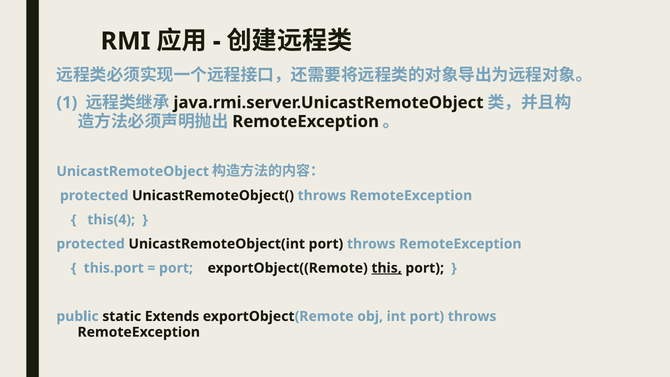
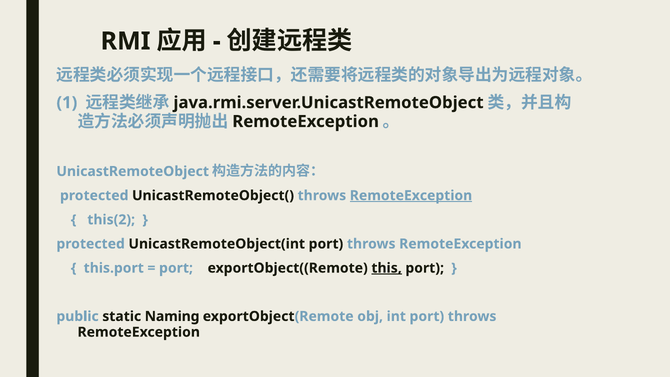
RemoteException at (411, 195) underline: none -> present
this(4: this(4 -> this(2
Extends: Extends -> Naming
